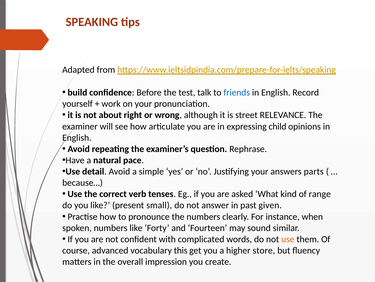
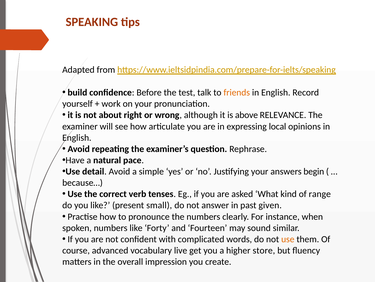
friends colour: blue -> orange
street: street -> above
child: child -> local
parts: parts -> begin
this: this -> live
